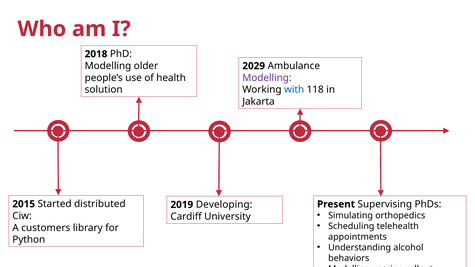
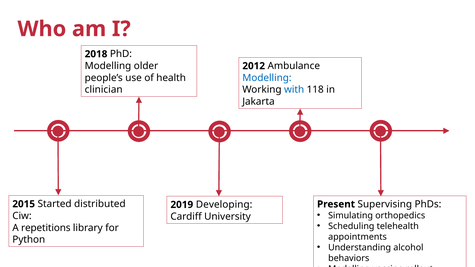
2029: 2029 -> 2012
Modelling at (267, 78) colour: purple -> blue
solution: solution -> clinician
customers: customers -> repetitions
